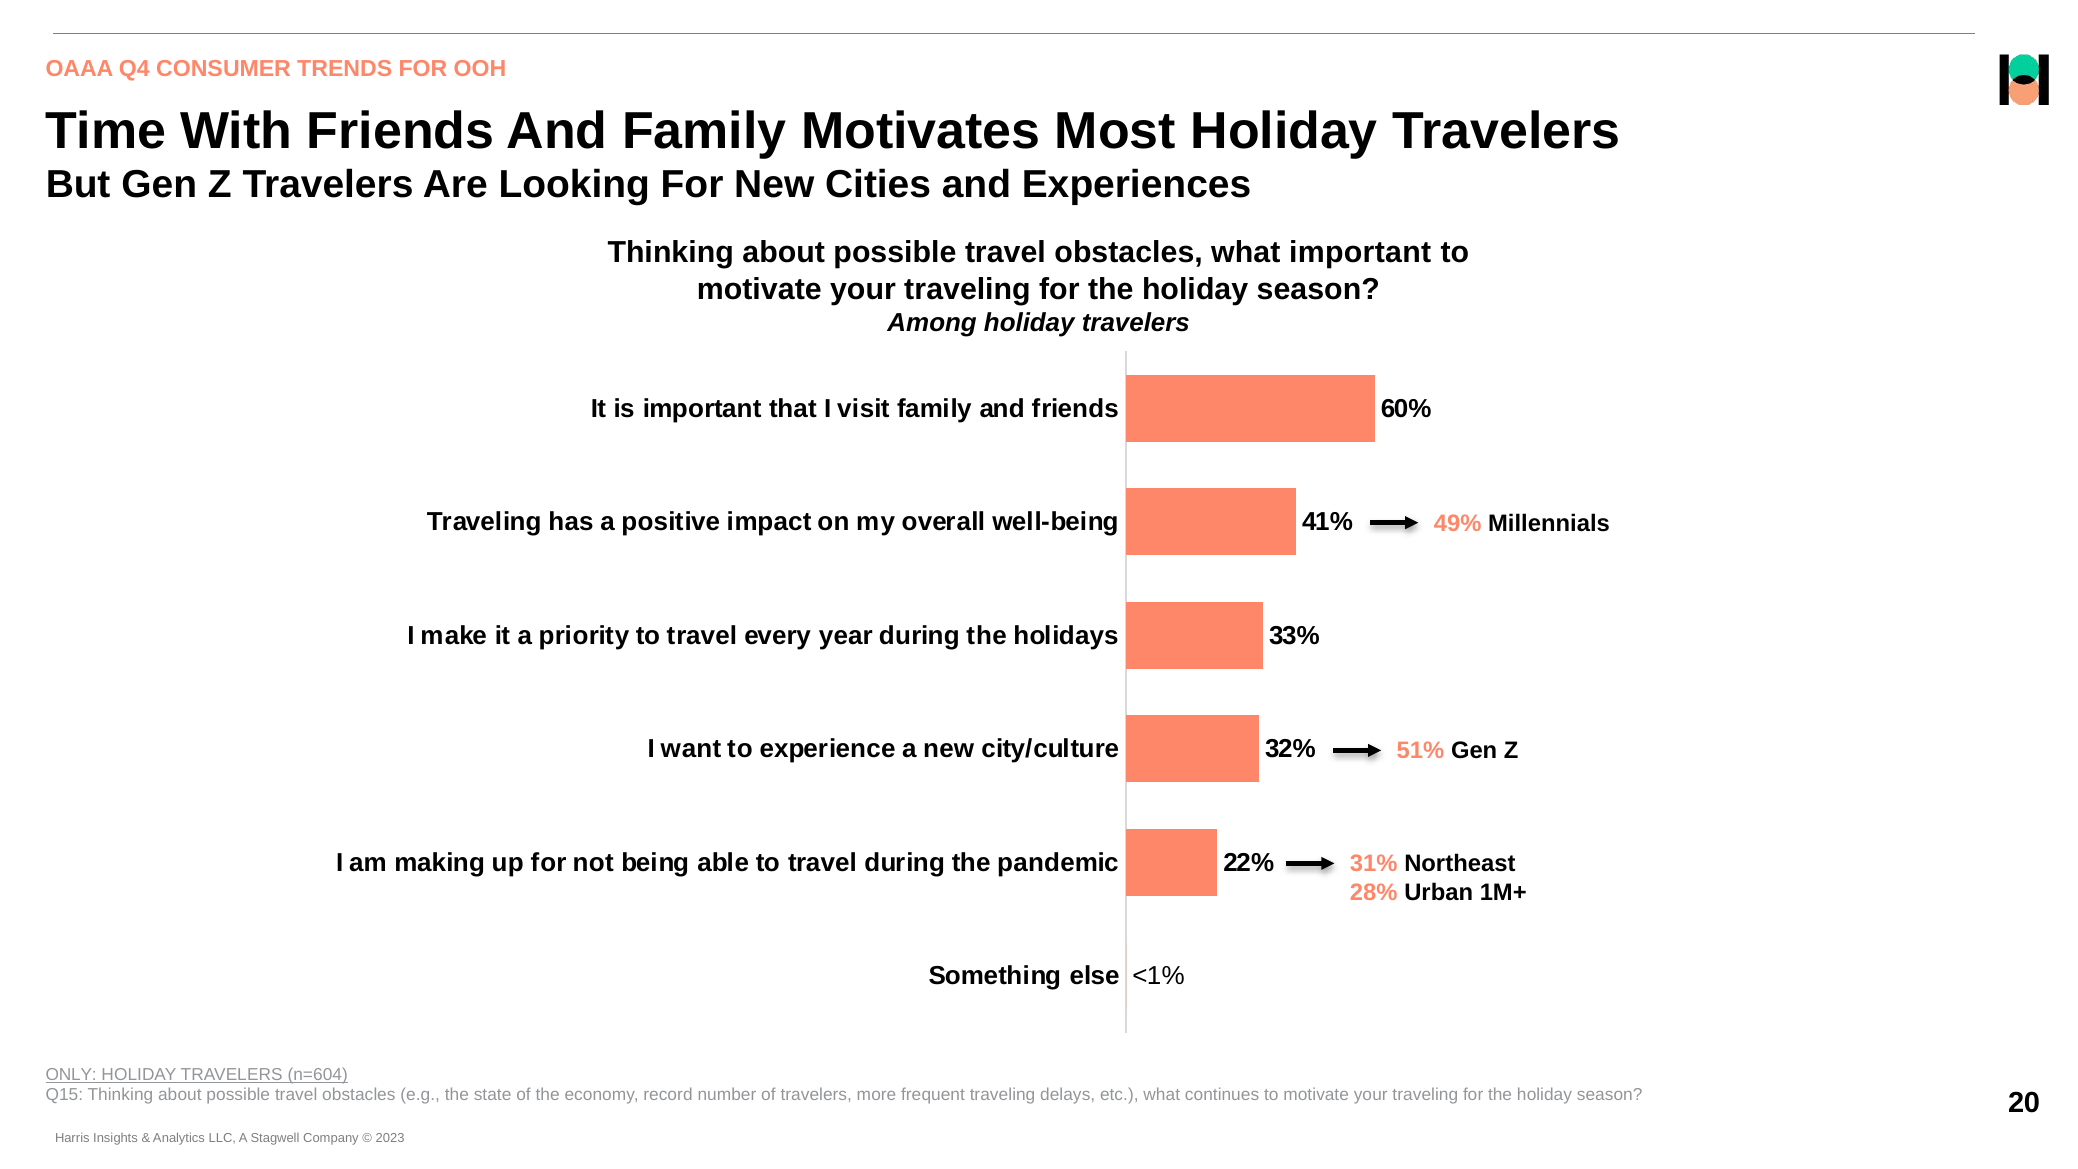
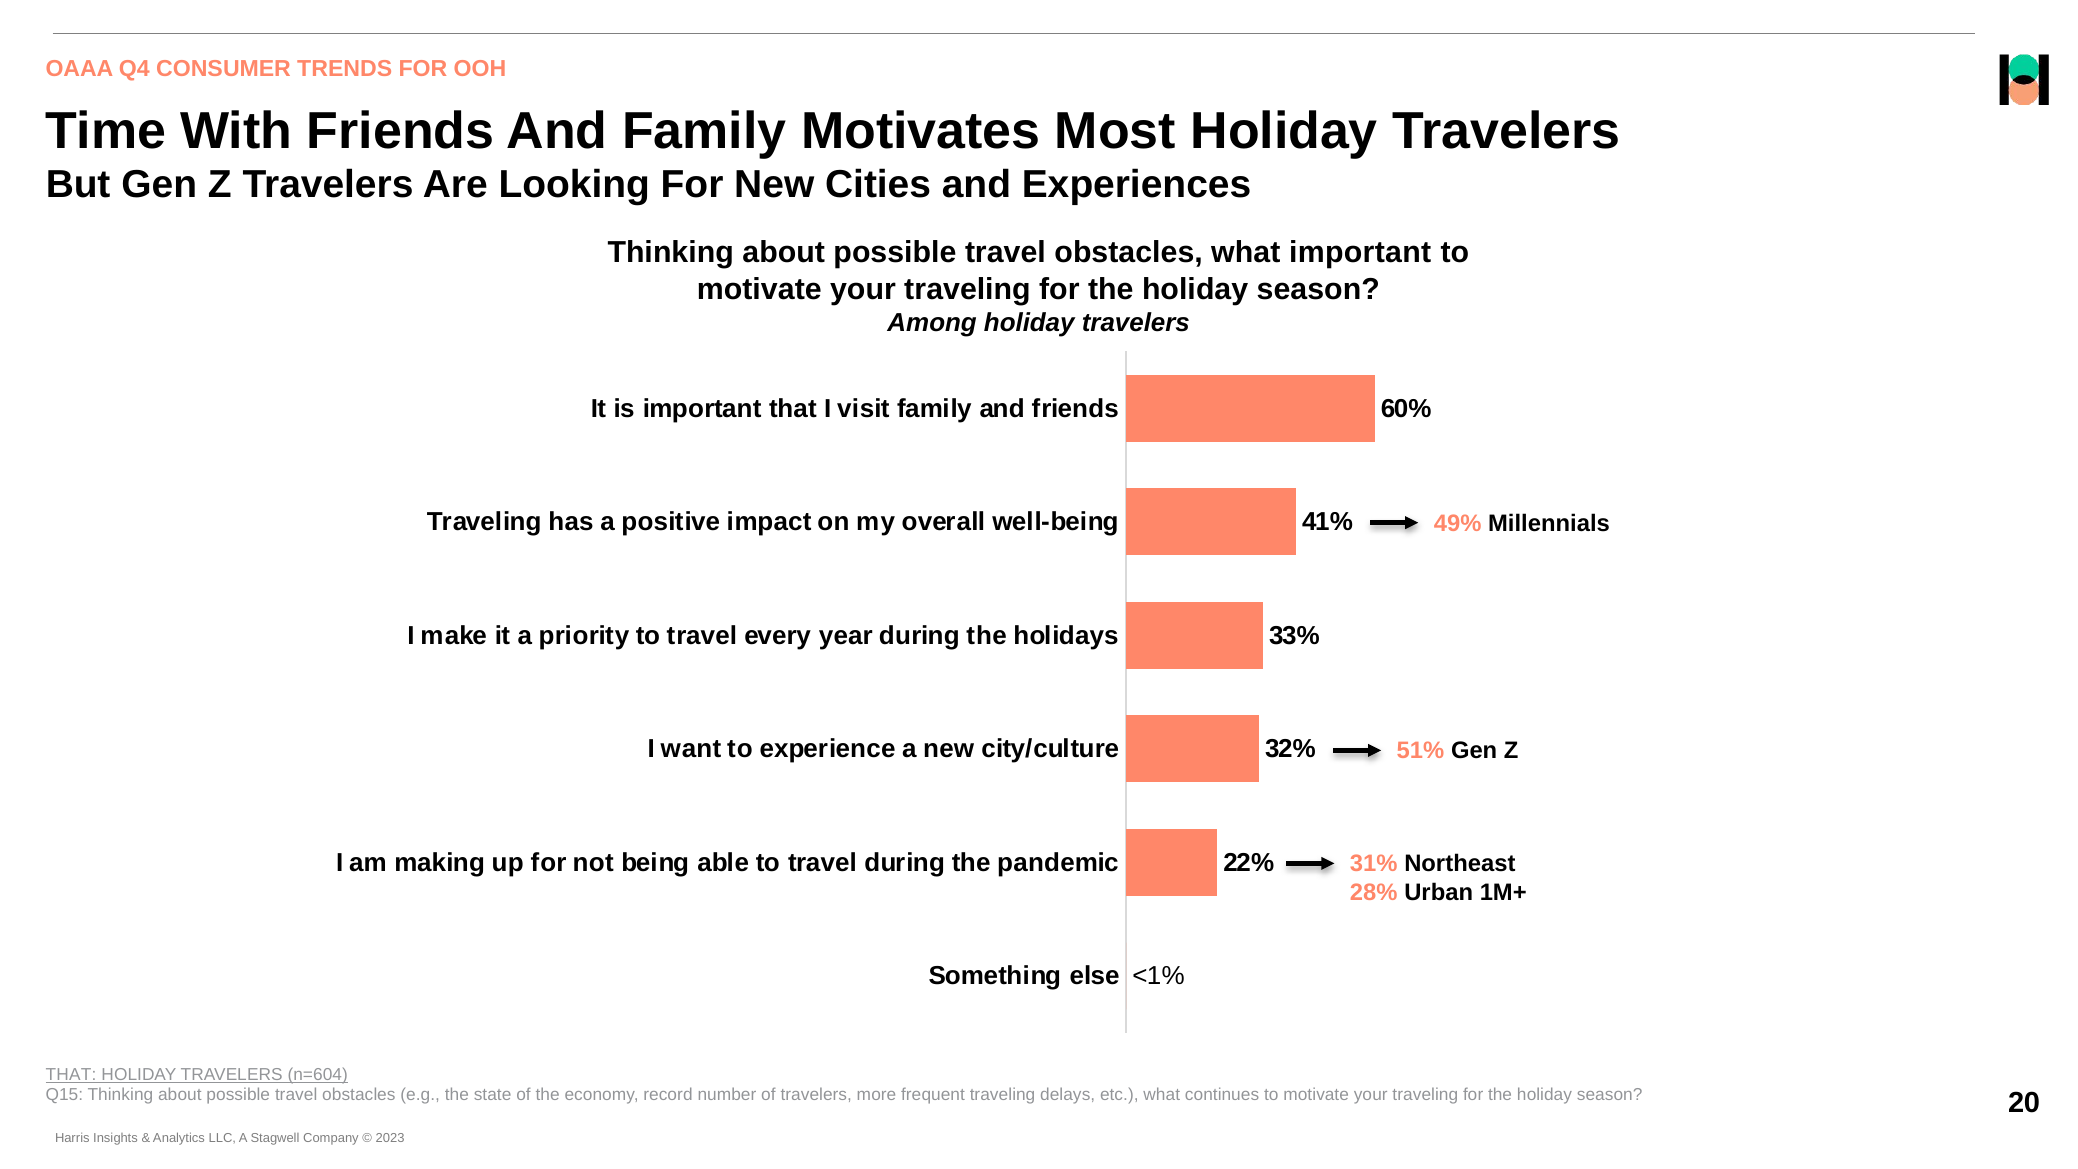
ONLY at (71, 1074): ONLY -> THAT
